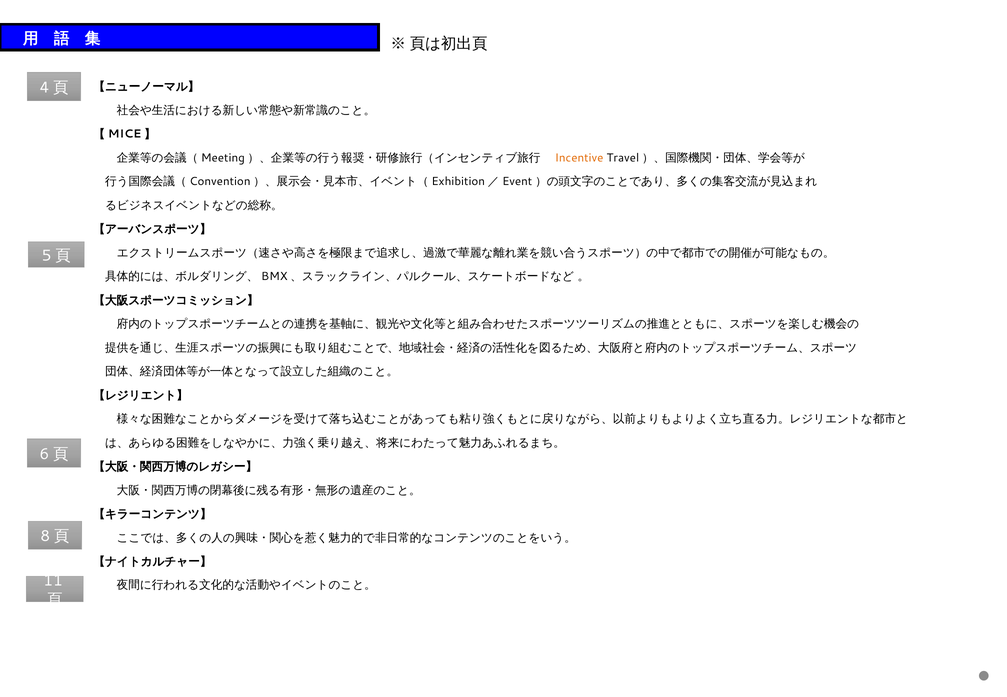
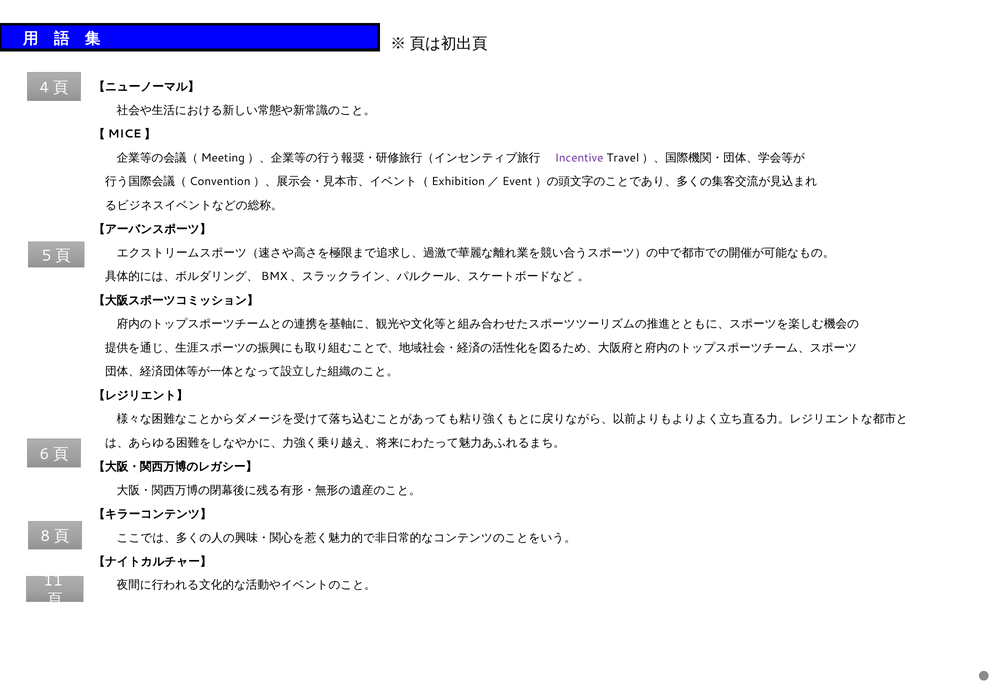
Incentive colour: orange -> purple
